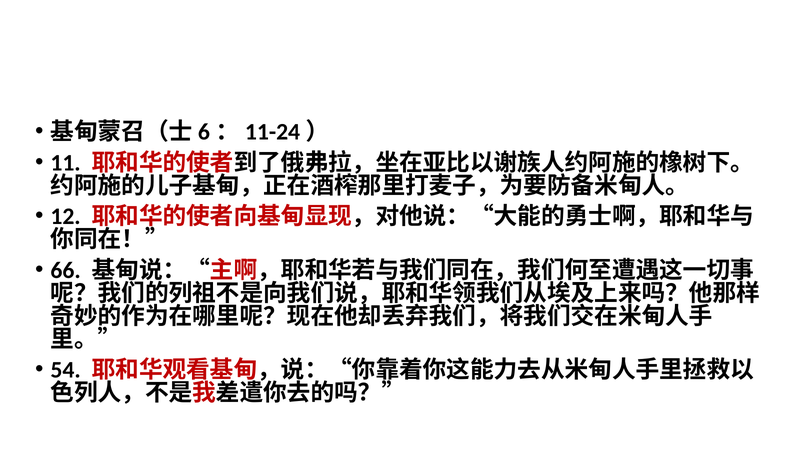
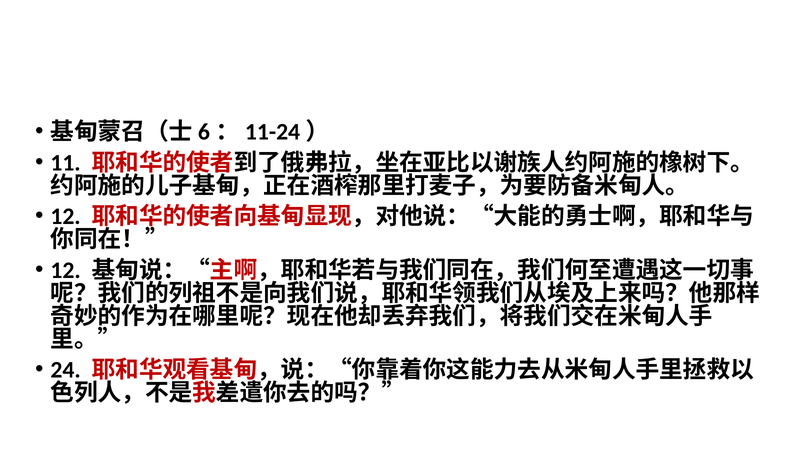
66 at (66, 270): 66 -> 12
54: 54 -> 24
